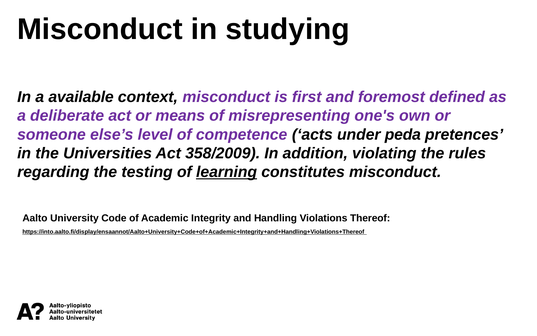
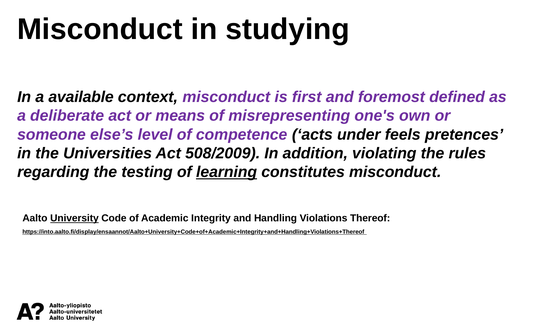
peda: peda -> feels
358/2009: 358/2009 -> 508/2009
University underline: none -> present
